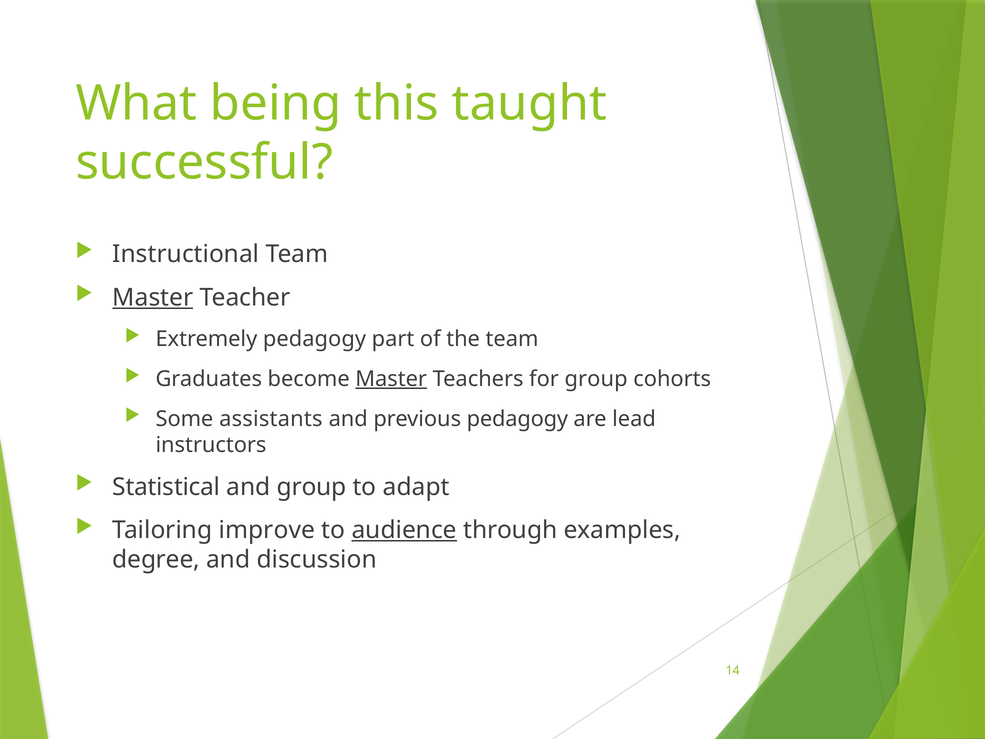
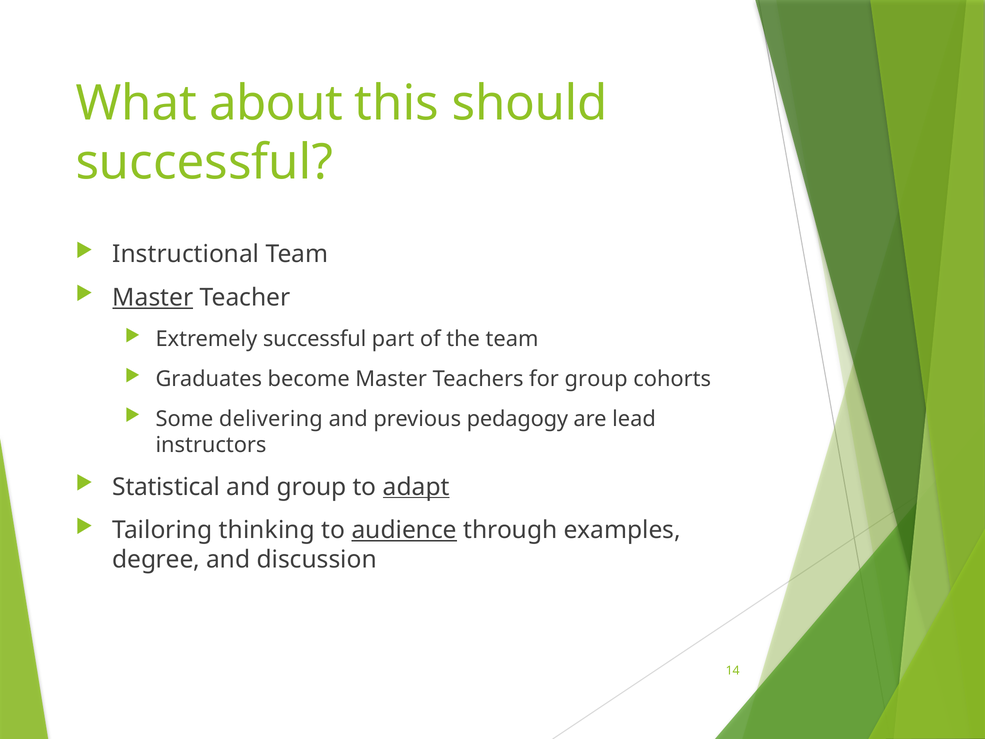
being: being -> about
taught: taught -> should
Extremely pedagogy: pedagogy -> successful
Master at (391, 379) underline: present -> none
assistants: assistants -> delivering
adapt underline: none -> present
improve: improve -> thinking
